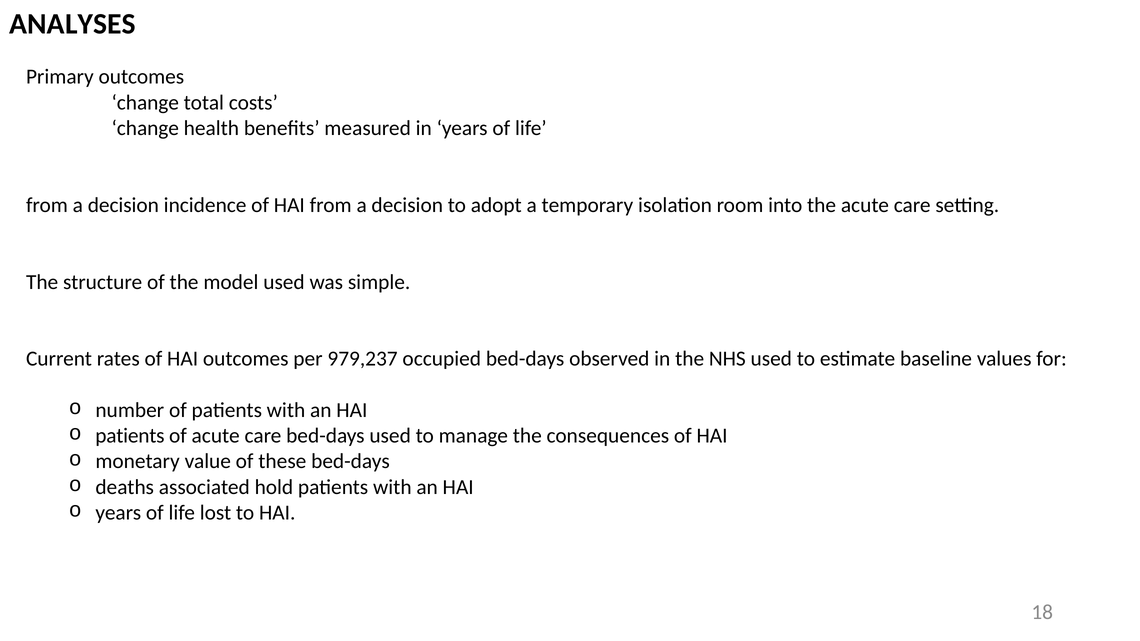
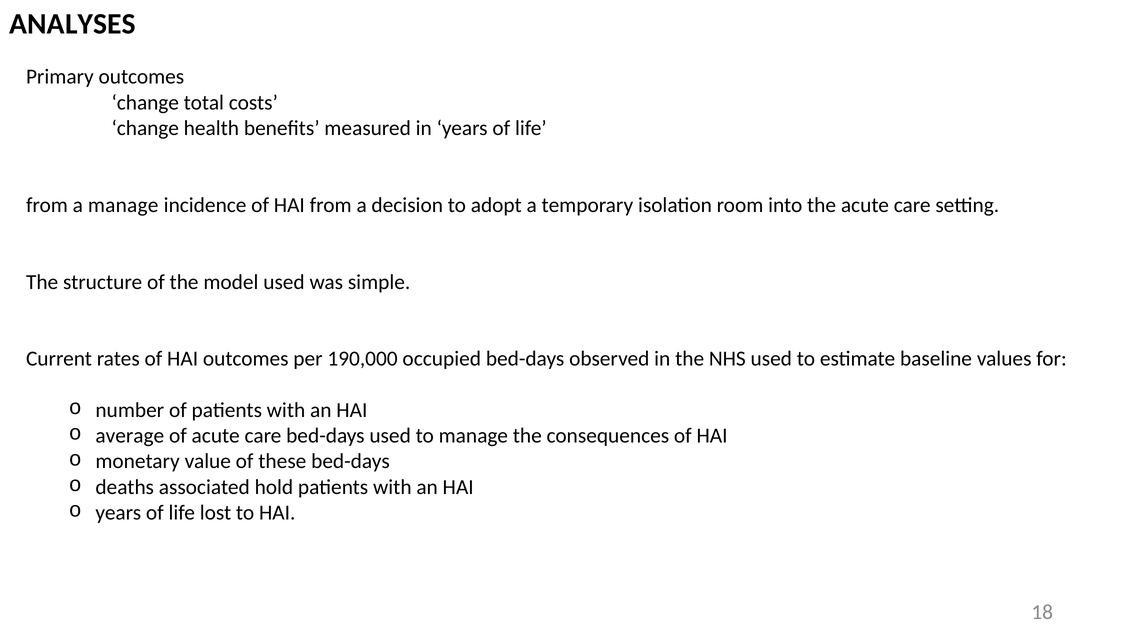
decision at (123, 205): decision -> manage
979,237: 979,237 -> 190,000
patients at (130, 436): patients -> average
